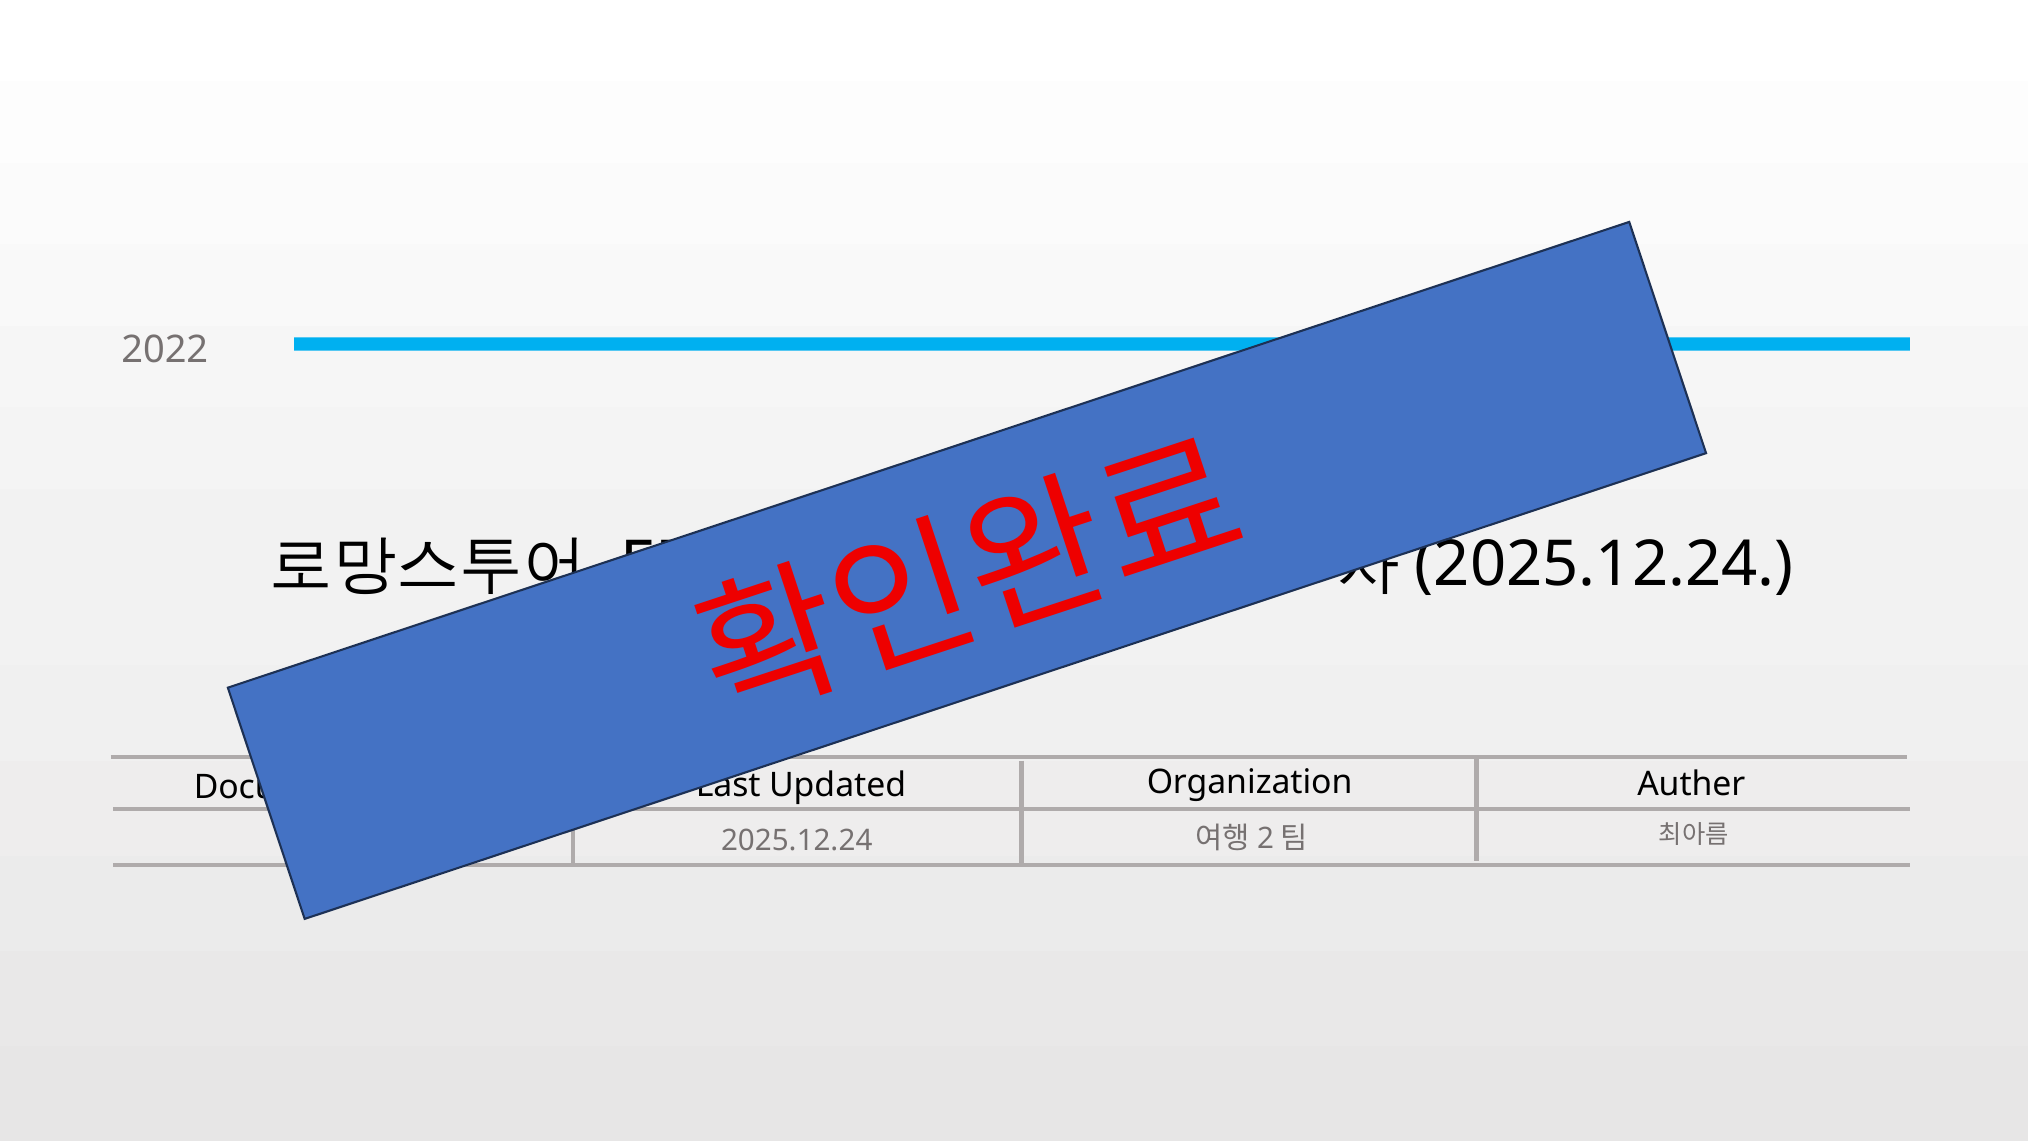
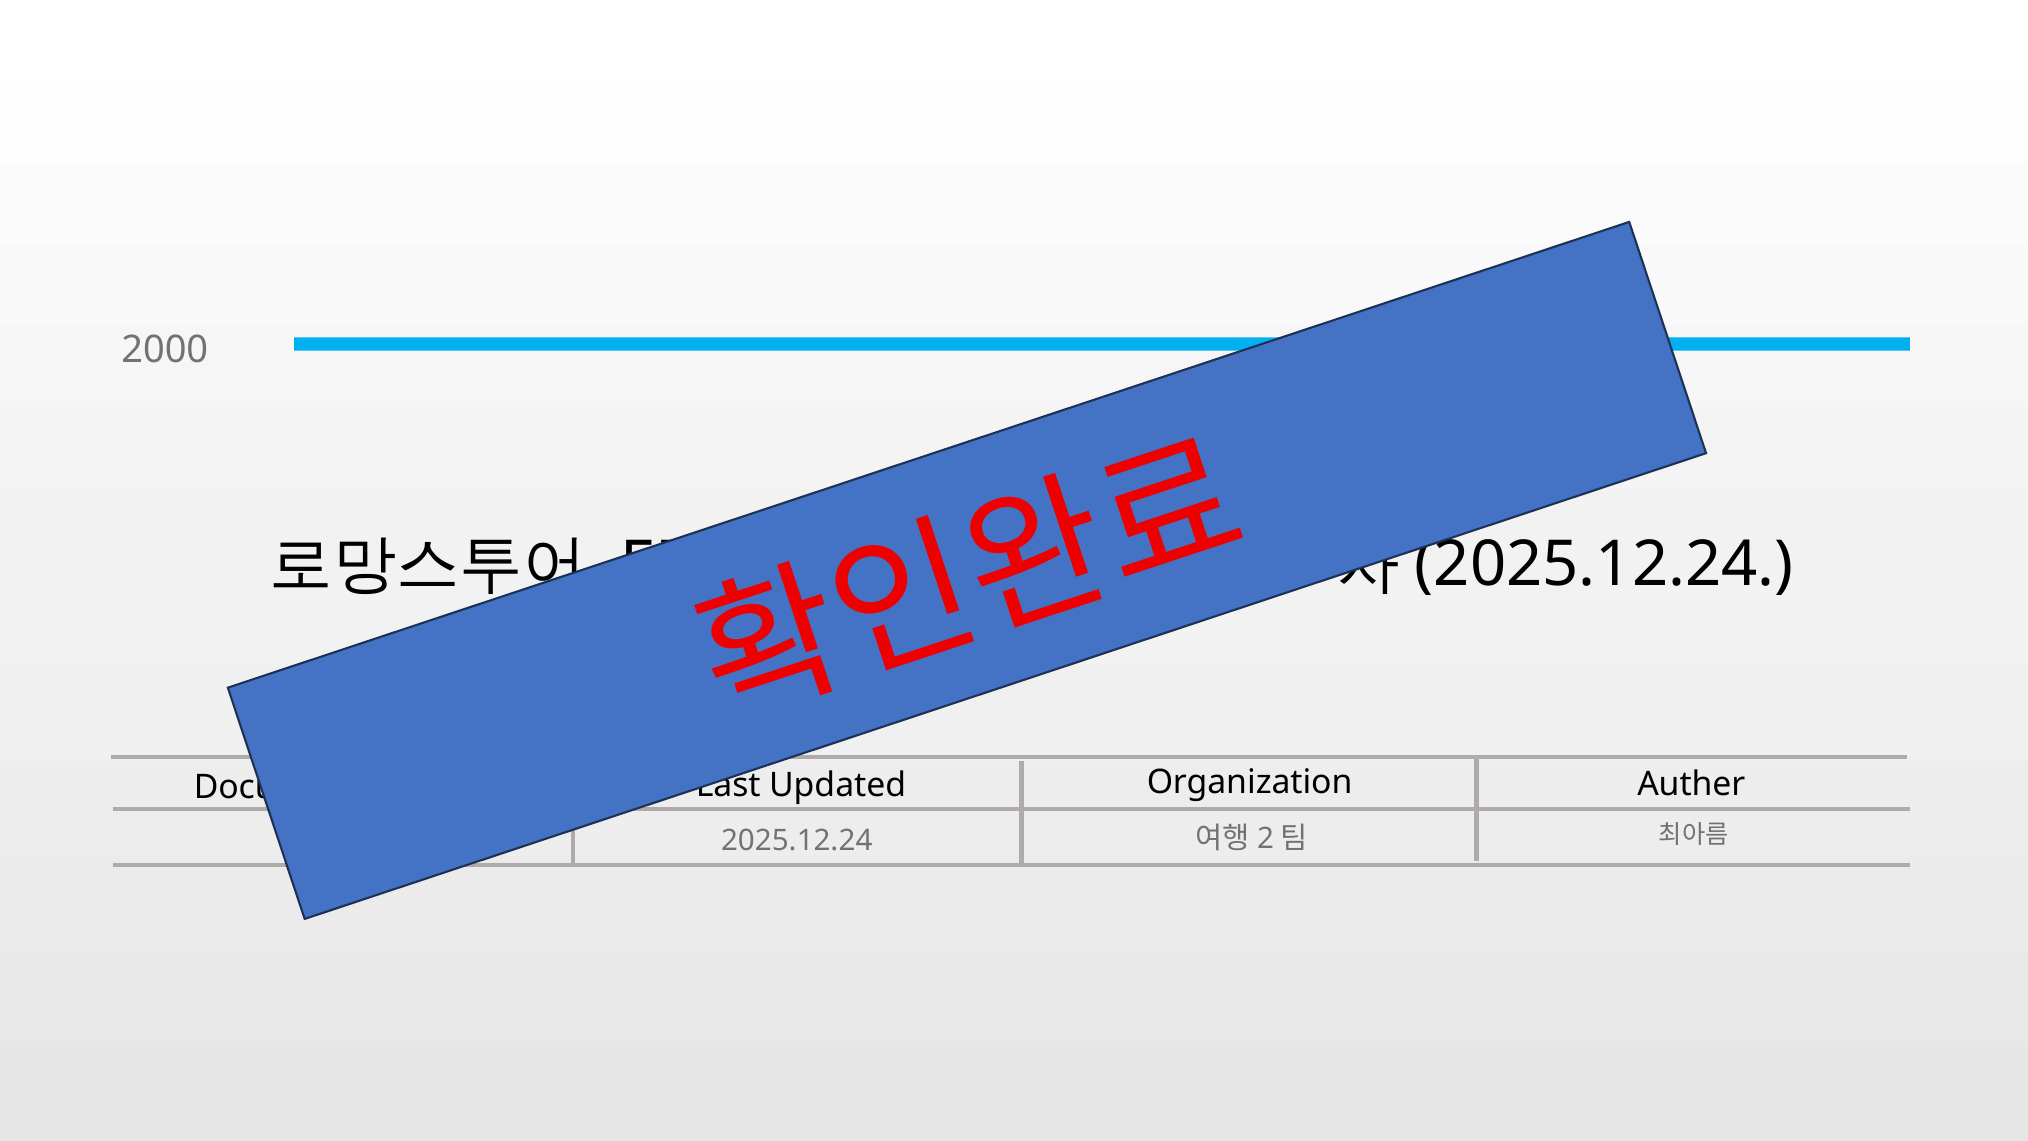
2022: 2022 -> 2000
